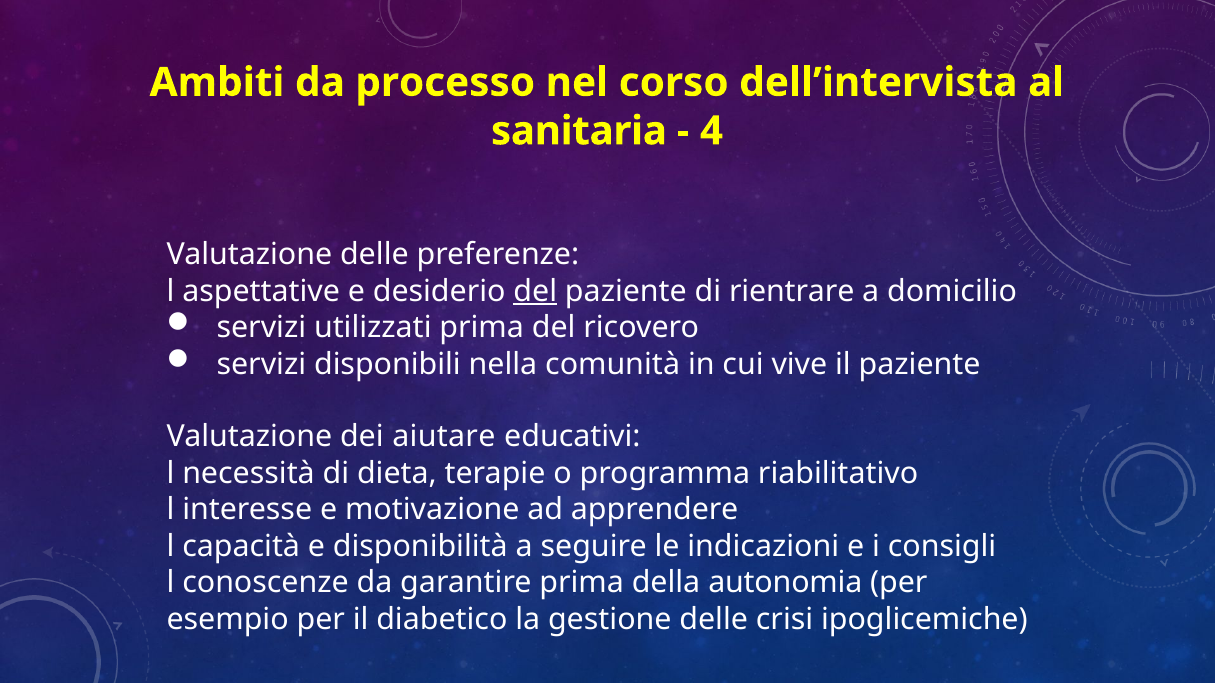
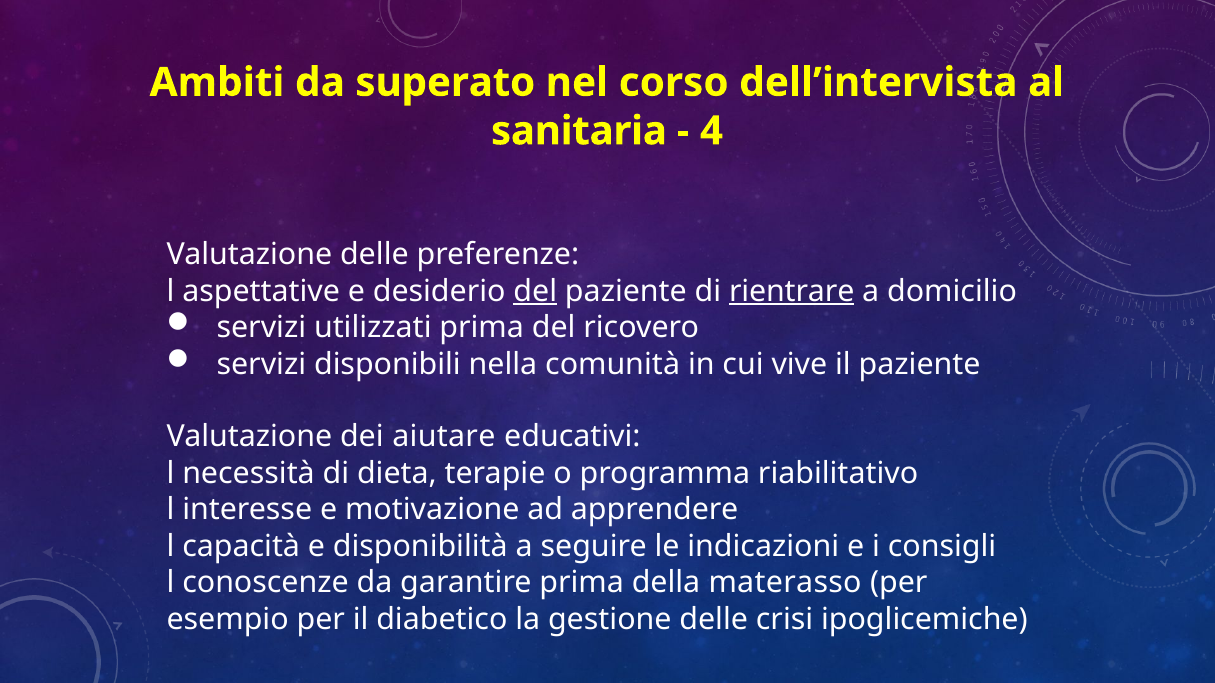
processo: processo -> superato
rientrare underline: none -> present
autonomia: autonomia -> materasso
